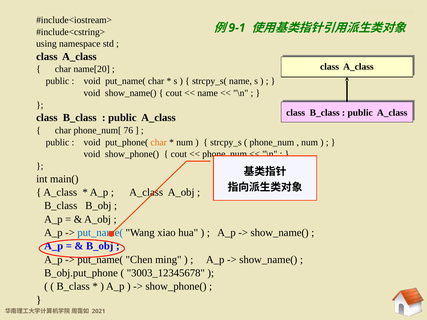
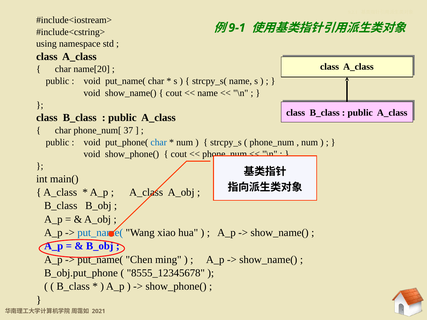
76: 76 -> 37
char at (159, 142) colour: orange -> blue
3003_12345678: 3003_12345678 -> 8555_12345678
